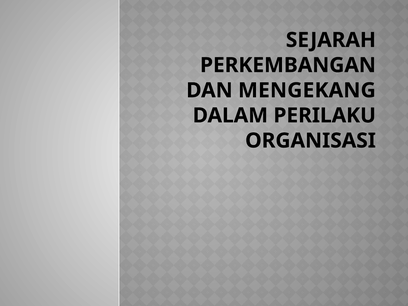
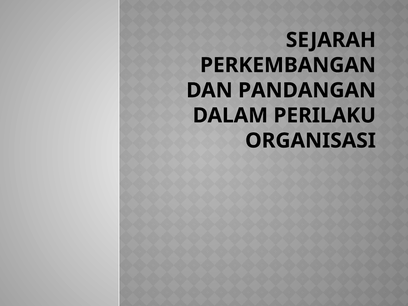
MENGEKANG: MENGEKANG -> PANDANGAN
